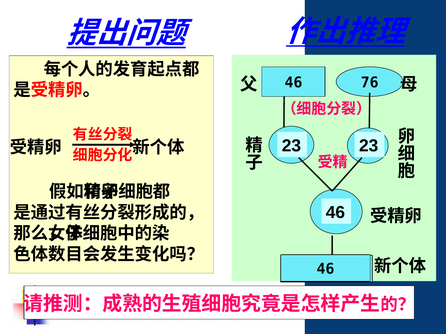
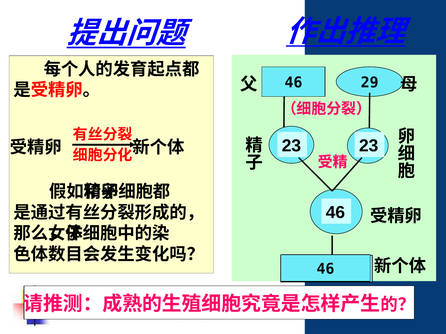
76: 76 -> 29
